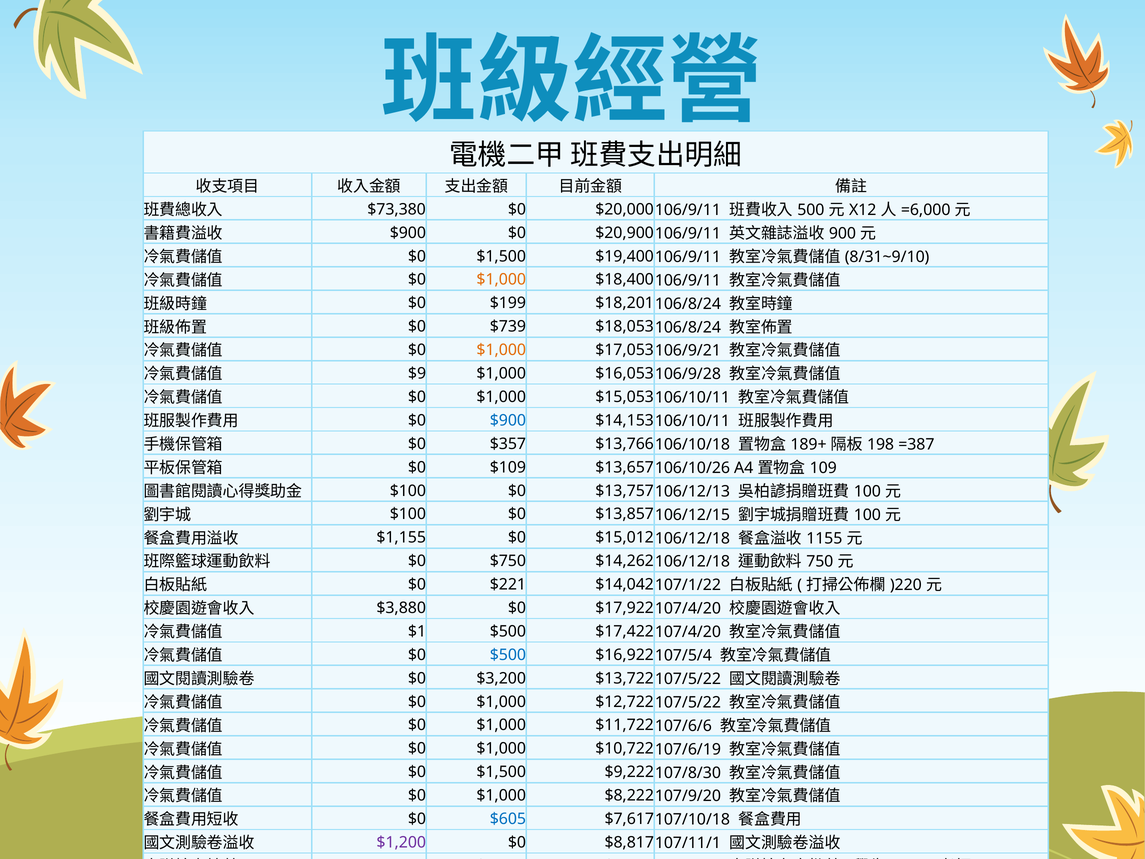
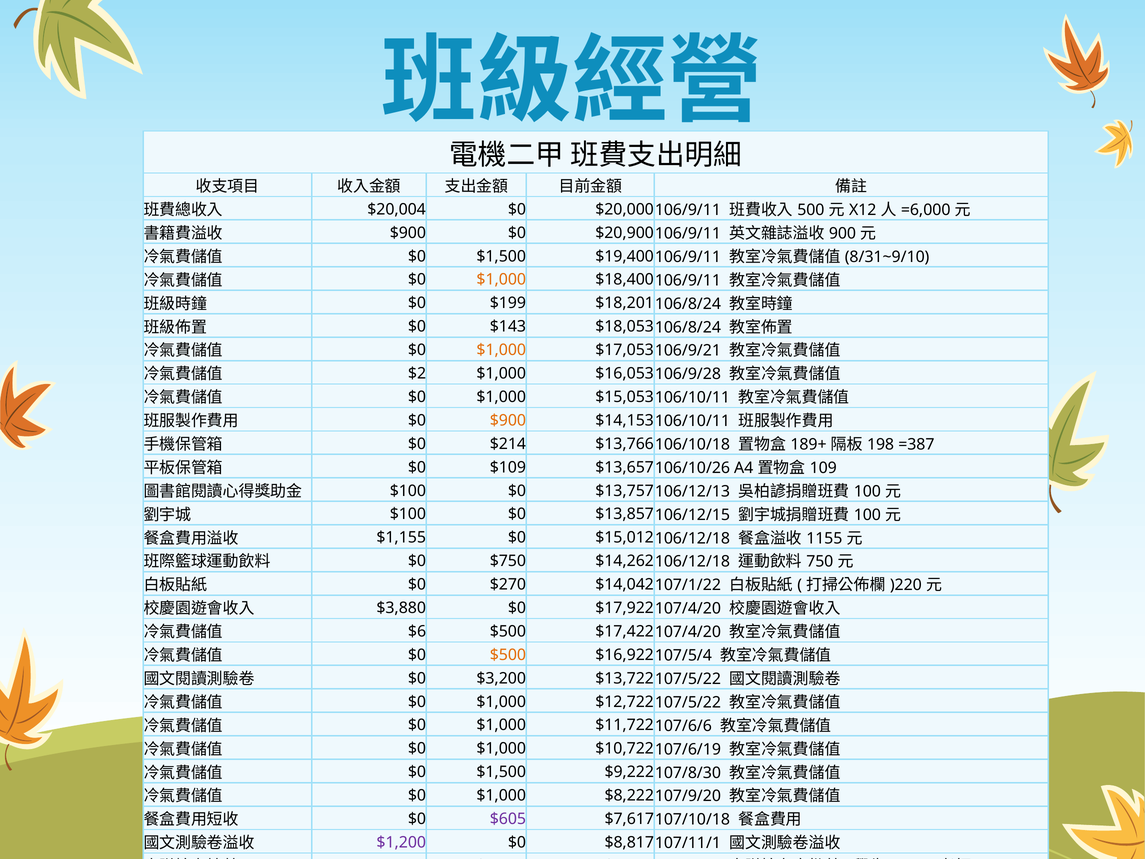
$73,380: $73,380 -> $20,004
$739: $739 -> $143
$9: $9 -> $2
$900 at (508, 420) colour: blue -> orange
$357: $357 -> $214
$221: $221 -> $270
$1: $1 -> $6
$500 at (508, 655) colour: blue -> orange
$605 colour: blue -> purple
